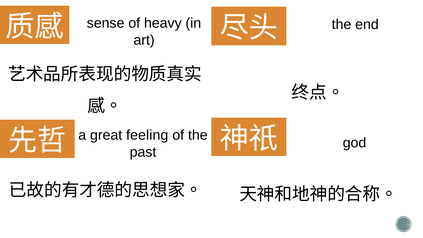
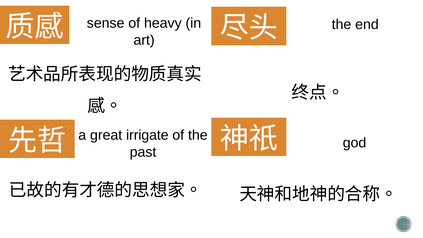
feeling: feeling -> irrigate
